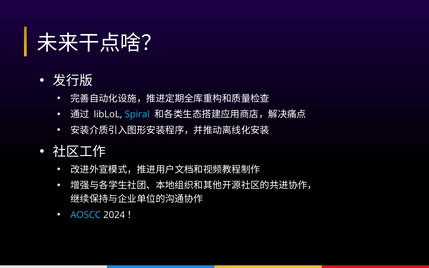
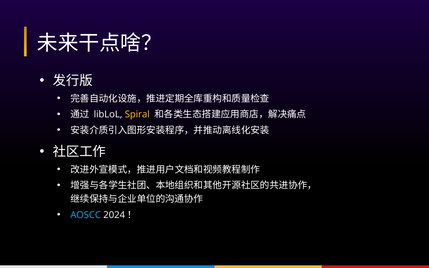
Spiral colour: light blue -> yellow
